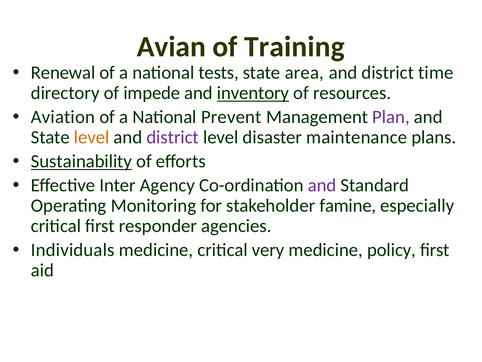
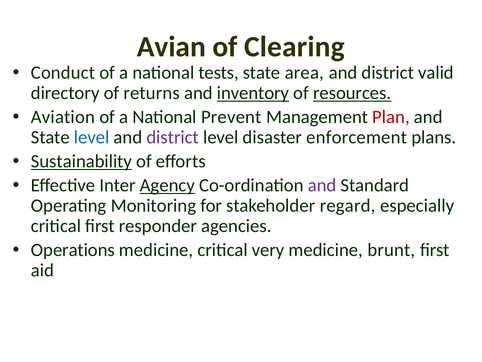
Training: Training -> Clearing
Renewal: Renewal -> Conduct
time: time -> valid
impede: impede -> returns
resources underline: none -> present
Plan colour: purple -> red
level at (92, 137) colour: orange -> blue
maintenance: maintenance -> enforcement
Agency underline: none -> present
famine: famine -> regard
Individuals: Individuals -> Operations
policy: policy -> brunt
